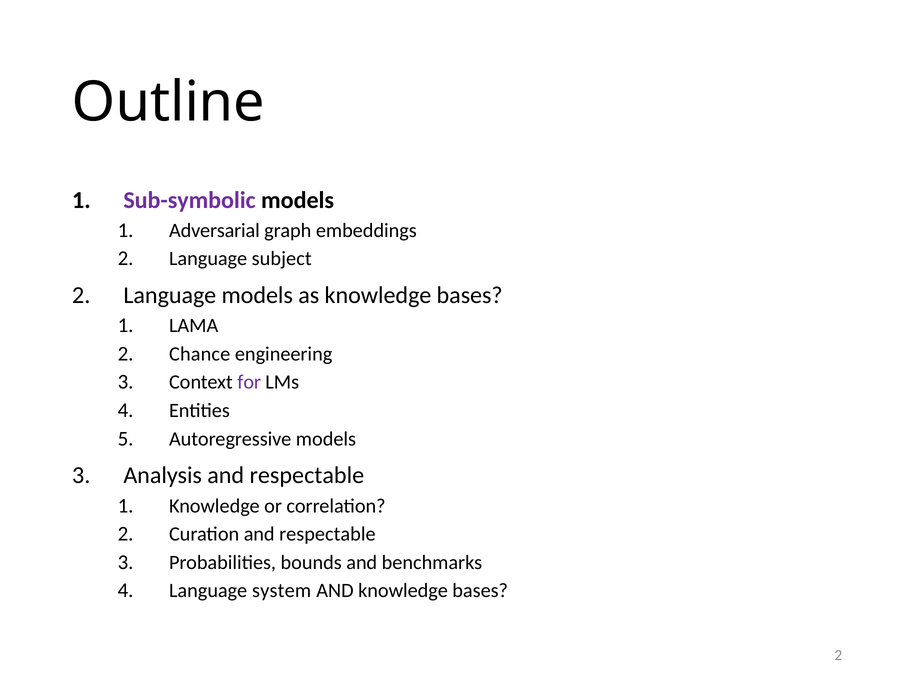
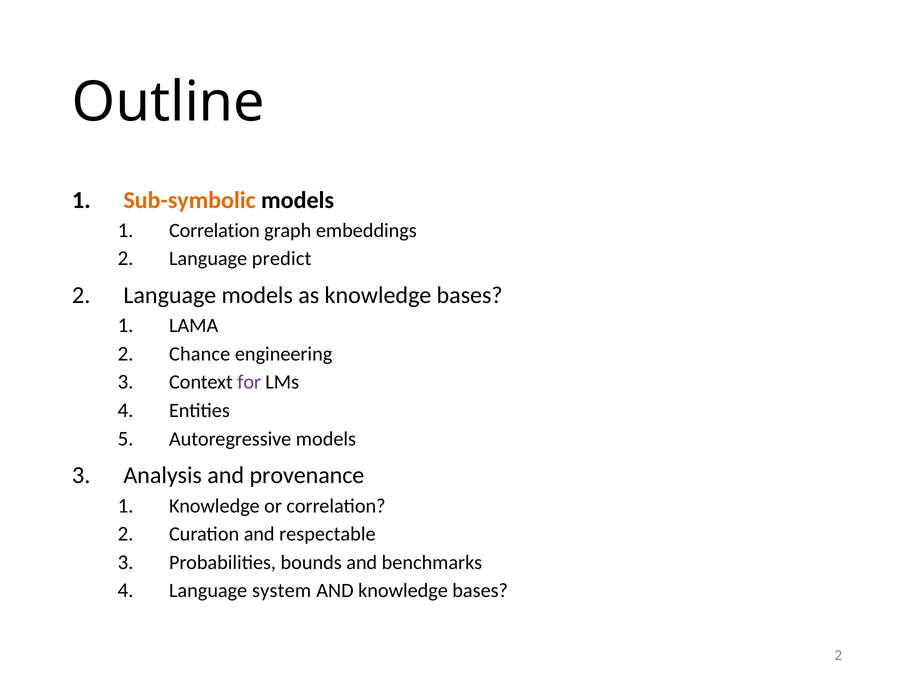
Sub-symbolic colour: purple -> orange
Adversarial at (214, 230): Adversarial -> Correlation
subject: subject -> predict
Analysis and respectable: respectable -> provenance
